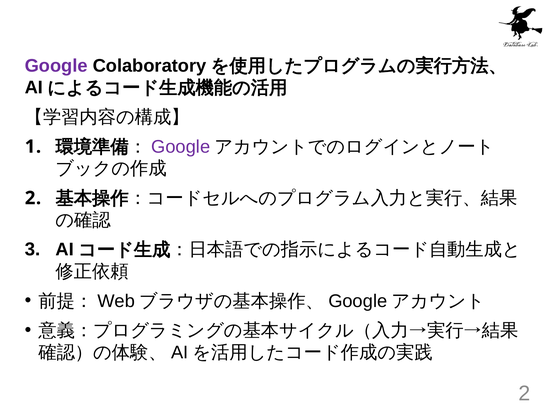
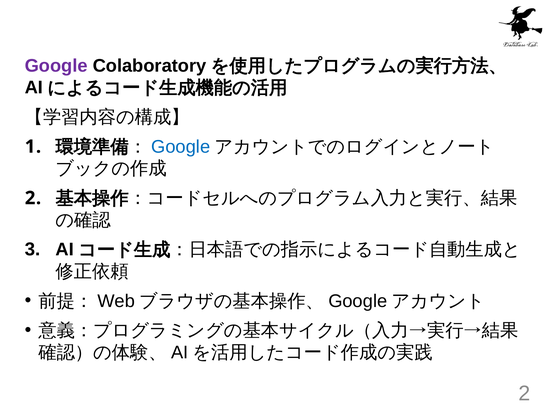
Google at (181, 147) colour: purple -> blue
